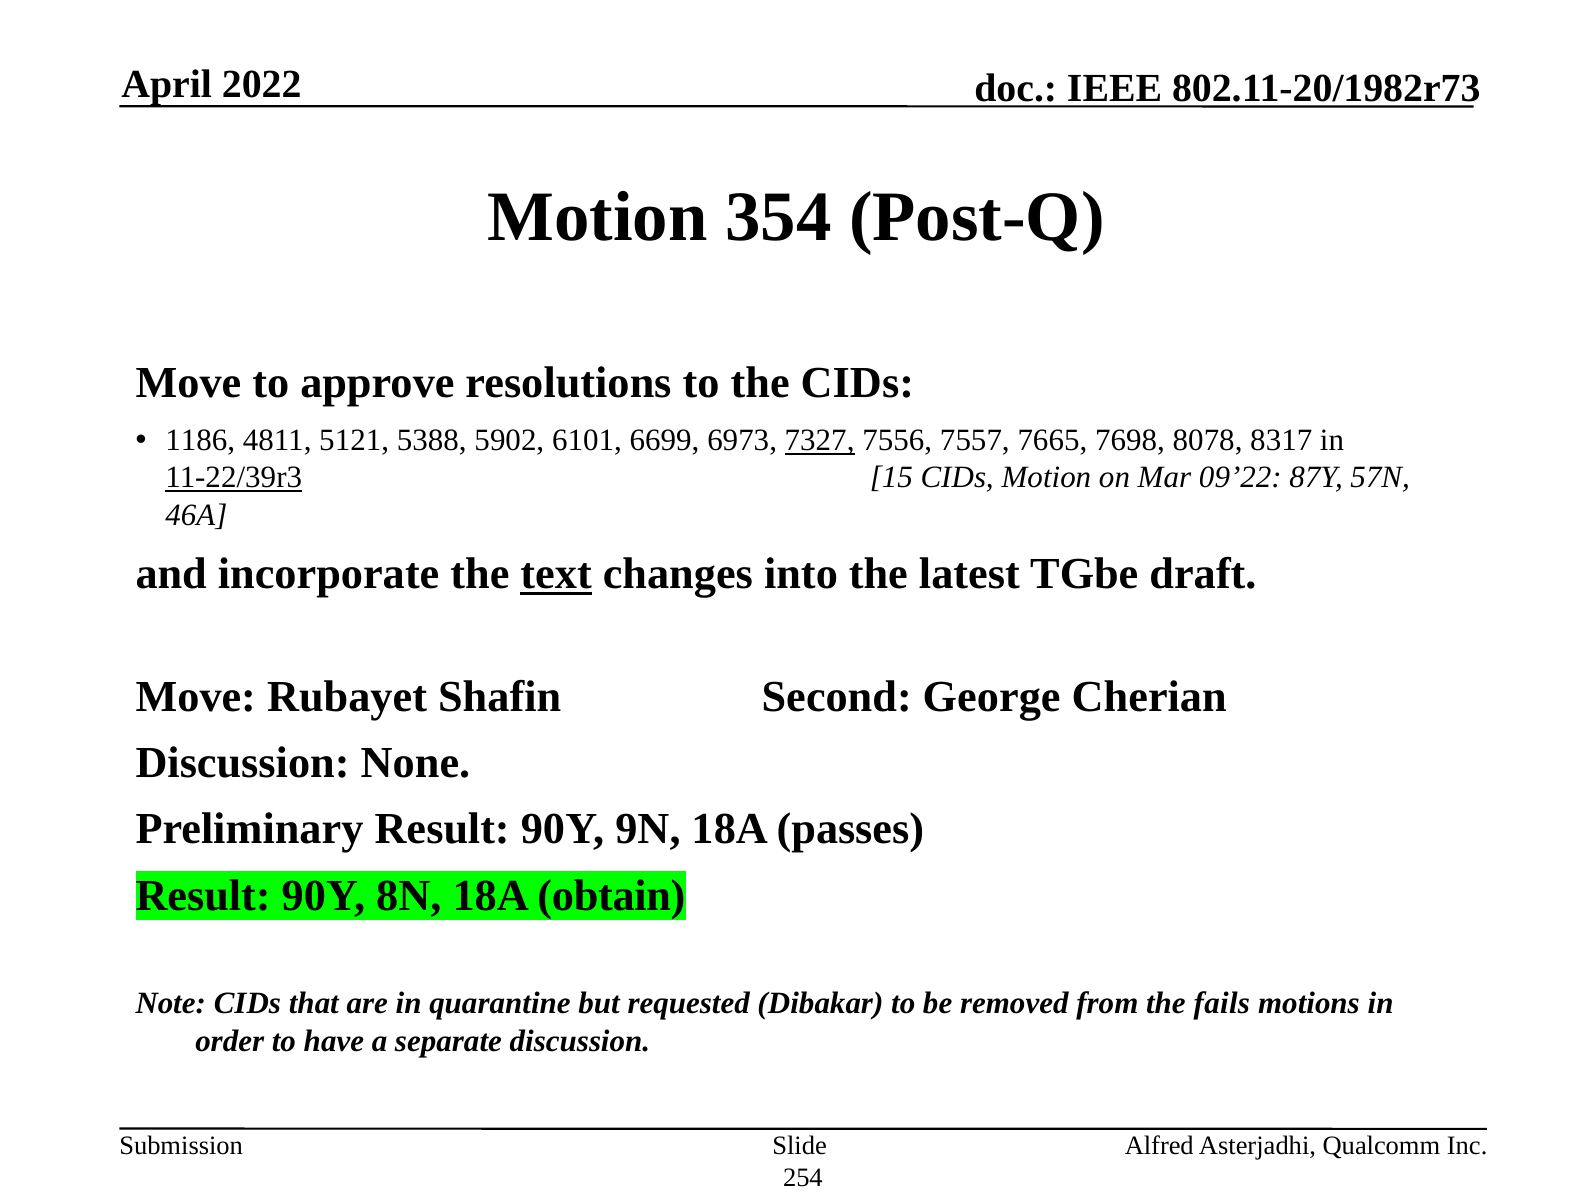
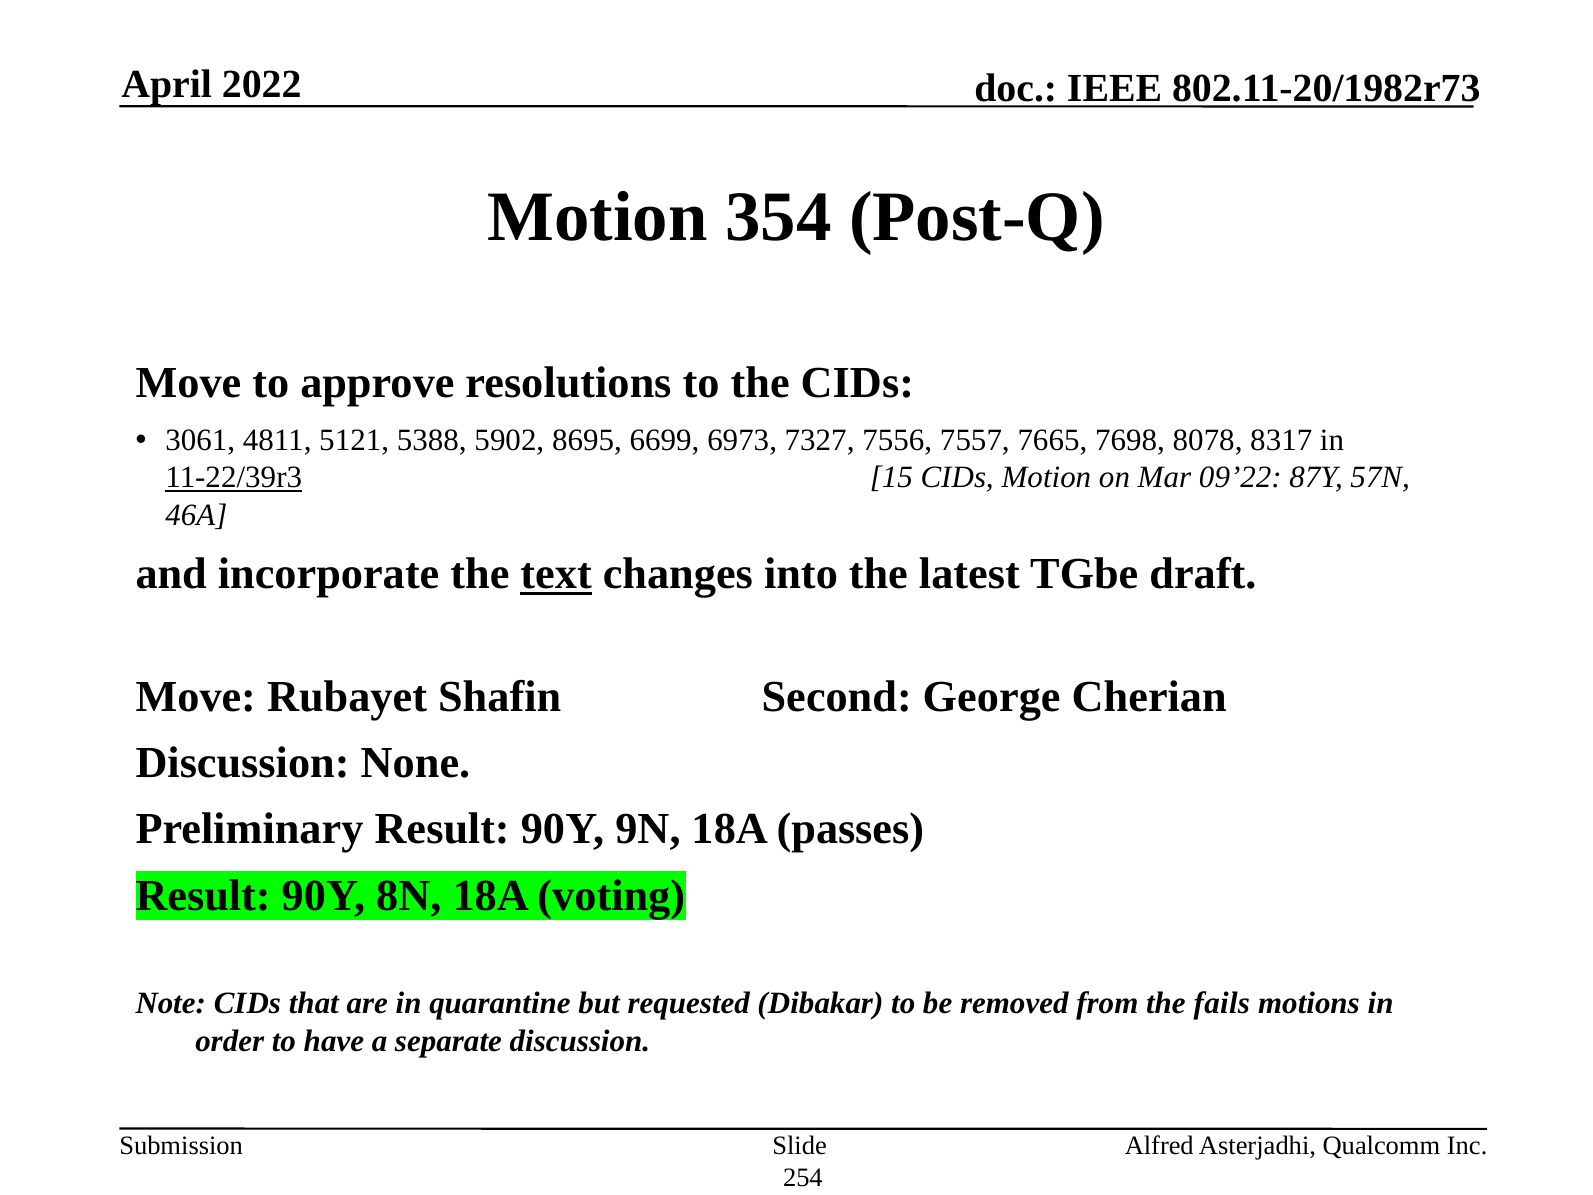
1186: 1186 -> 3061
6101: 6101 -> 8695
7327 underline: present -> none
obtain: obtain -> voting
